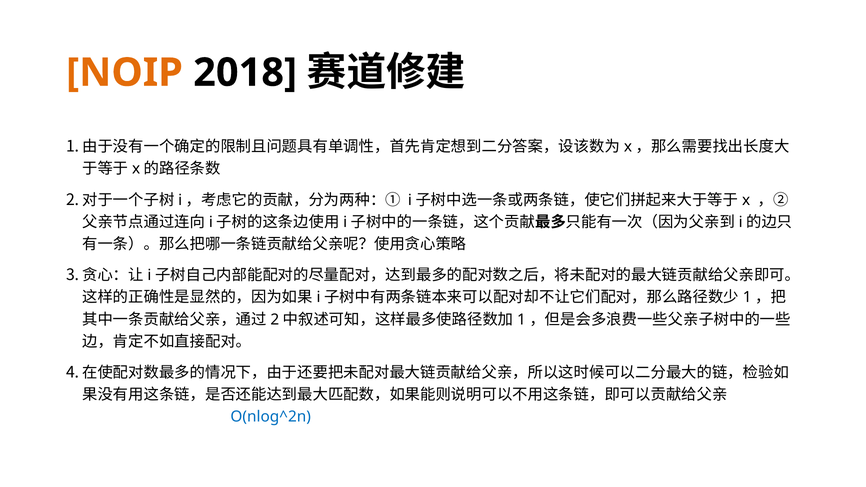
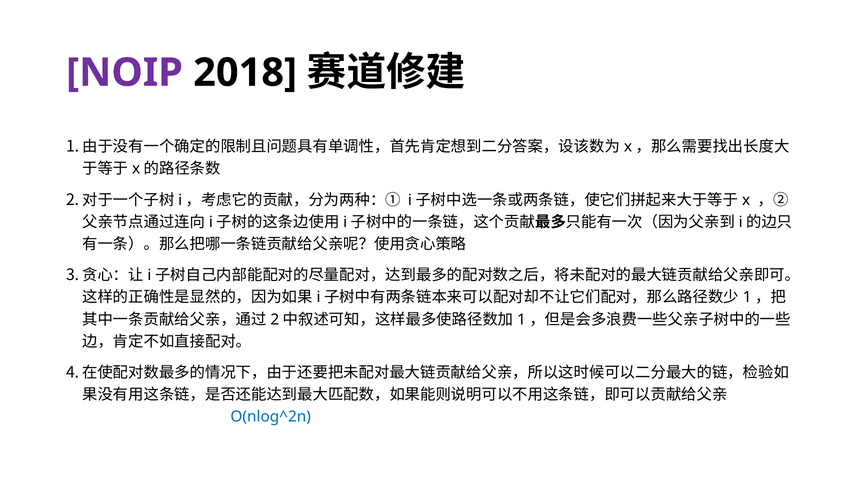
NOIP colour: orange -> purple
